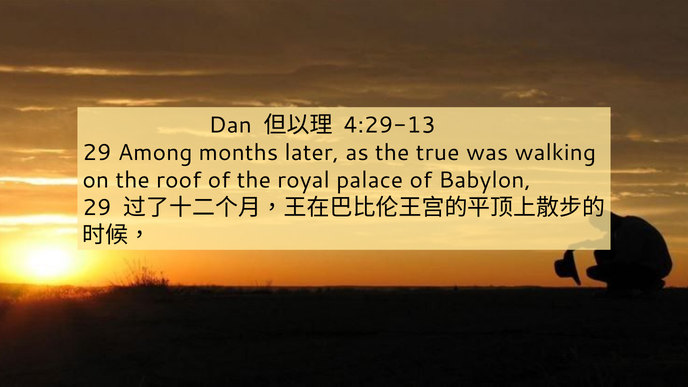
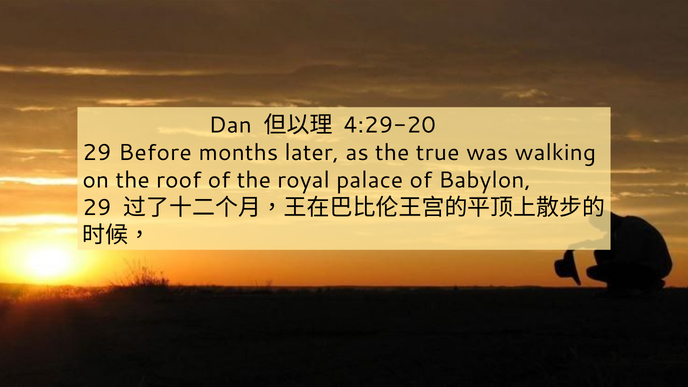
4:29-13: 4:29-13 -> 4:29-20
Among: Among -> Before
